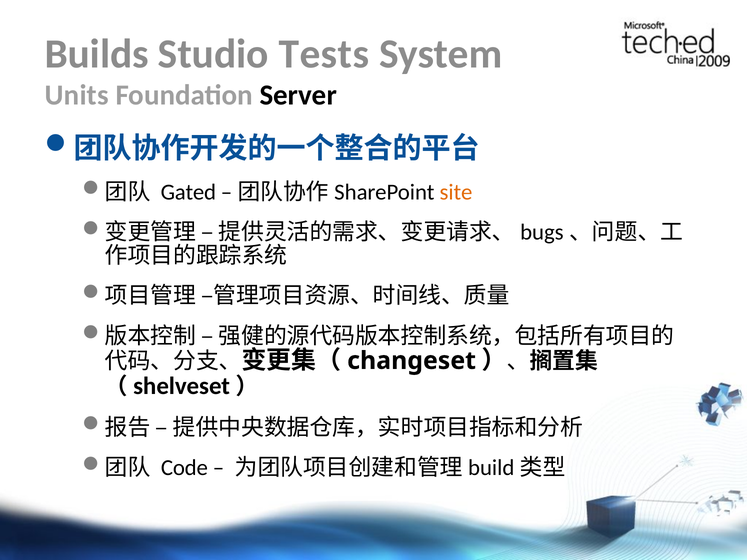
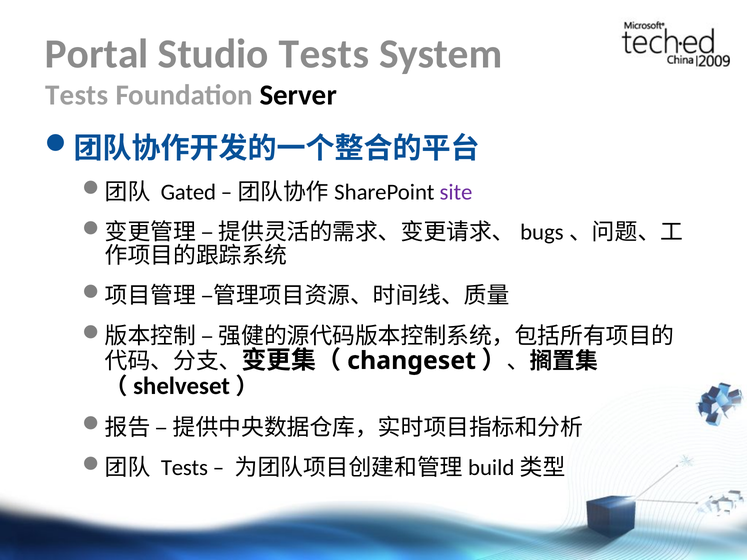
Builds: Builds -> Portal
Units at (77, 95): Units -> Tests
site colour: orange -> purple
Code at (184, 468): Code -> Tests
